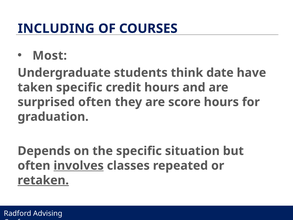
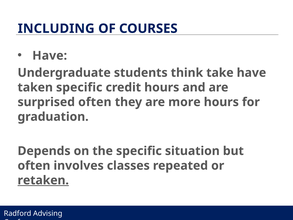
Most at (50, 56): Most -> Have
date: date -> take
score: score -> more
involves underline: present -> none
